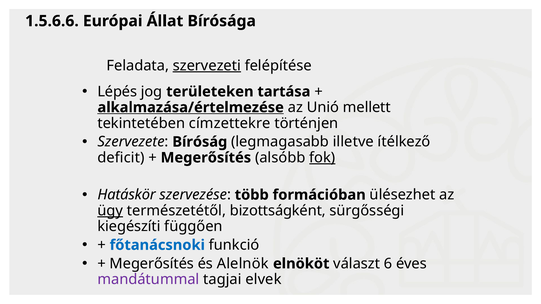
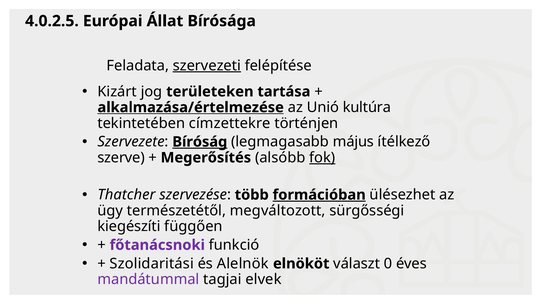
1.5.6.6: 1.5.6.6 -> 4.0.2.5
Lépés: Lépés -> Kizárt
mellett: mellett -> kultúra
Bíróság underline: none -> present
illetve: illetve -> május
deficit: deficit -> szerve
Hatáskör: Hatáskör -> Thatcher
formációban underline: none -> present
ügy underline: present -> none
bizottságként: bizottságként -> megváltozott
főtanácsnoki colour: blue -> purple
Megerősítés at (152, 264): Megerősítés -> Szolidaritási
6: 6 -> 0
